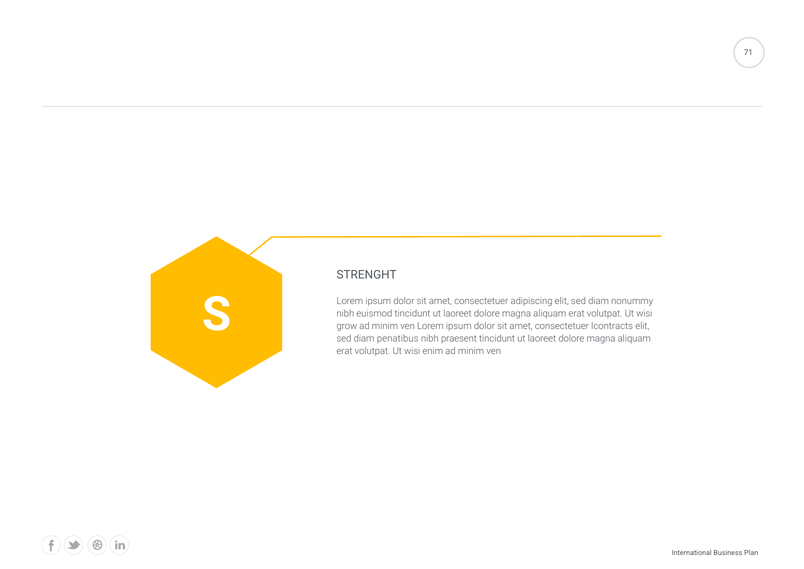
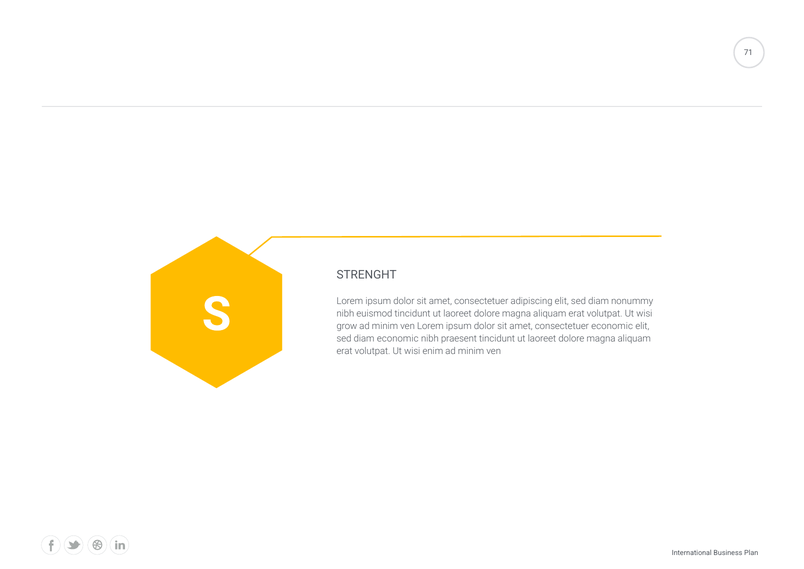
consectetuer lcontracts: lcontracts -> economic
diam penatibus: penatibus -> economic
